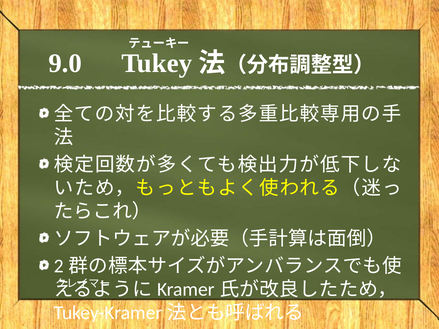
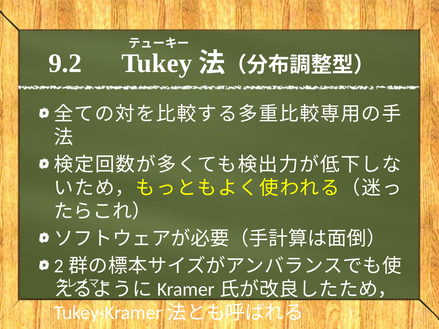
9.0: 9.0 -> 9.2
